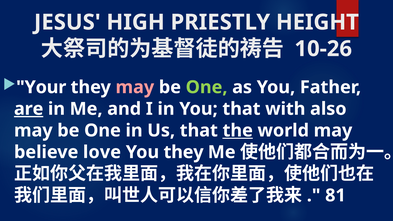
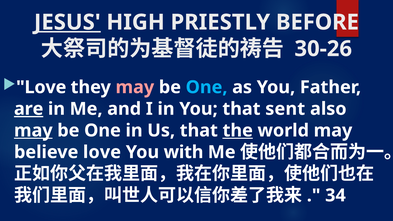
JESUS underline: none -> present
HEIGHT: HEIGHT -> BEFORE
10-26: 10-26 -> 30-26
Your at (41, 87): Your -> Love
One at (207, 87) colour: light green -> light blue
with: with -> sent
may at (33, 131) underline: none -> present
You they: they -> with
81: 81 -> 34
